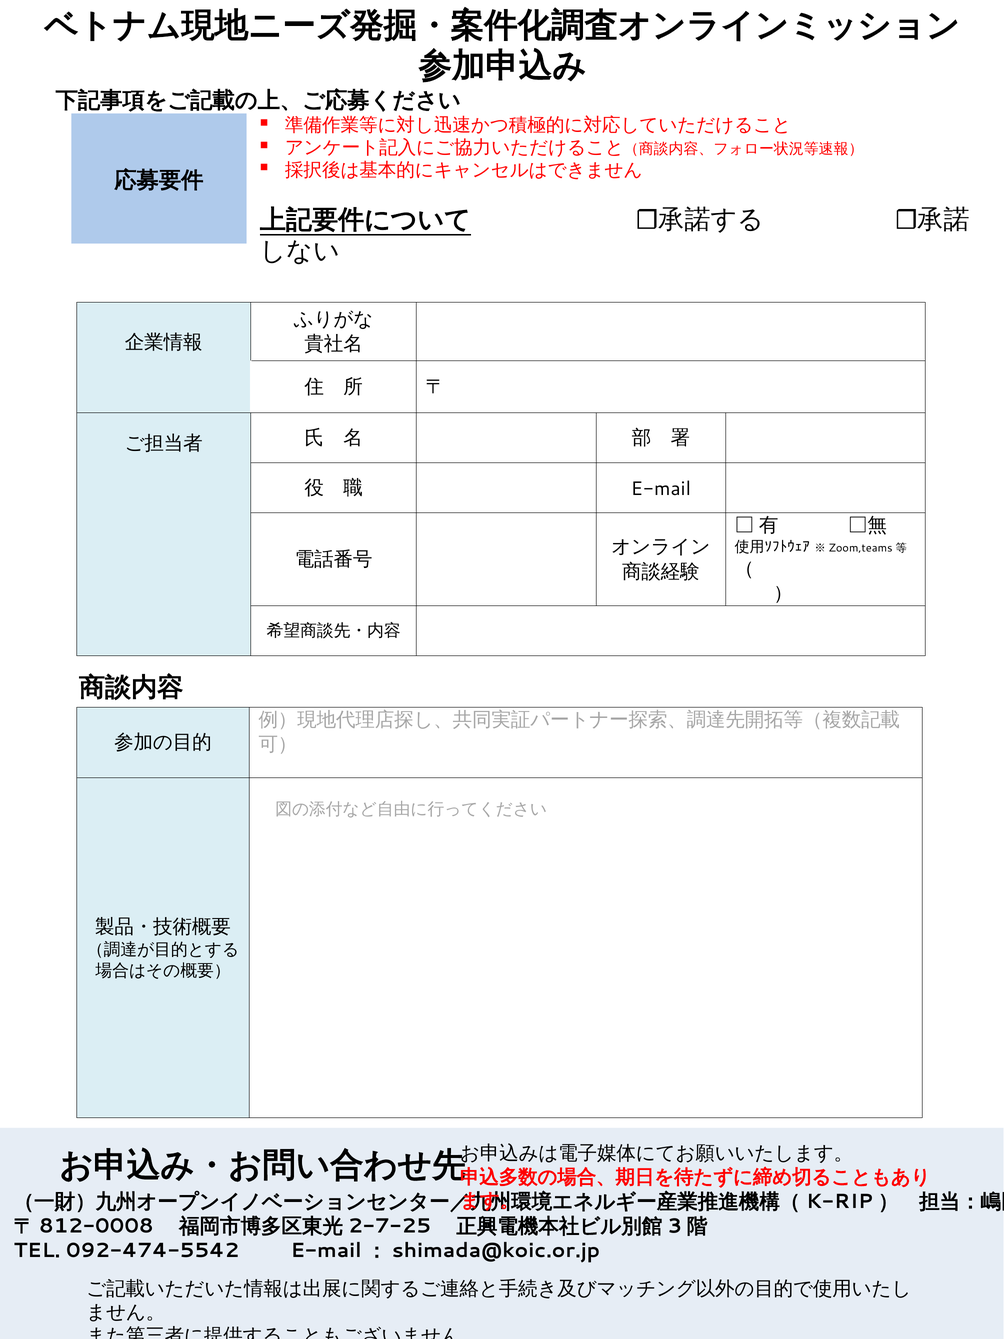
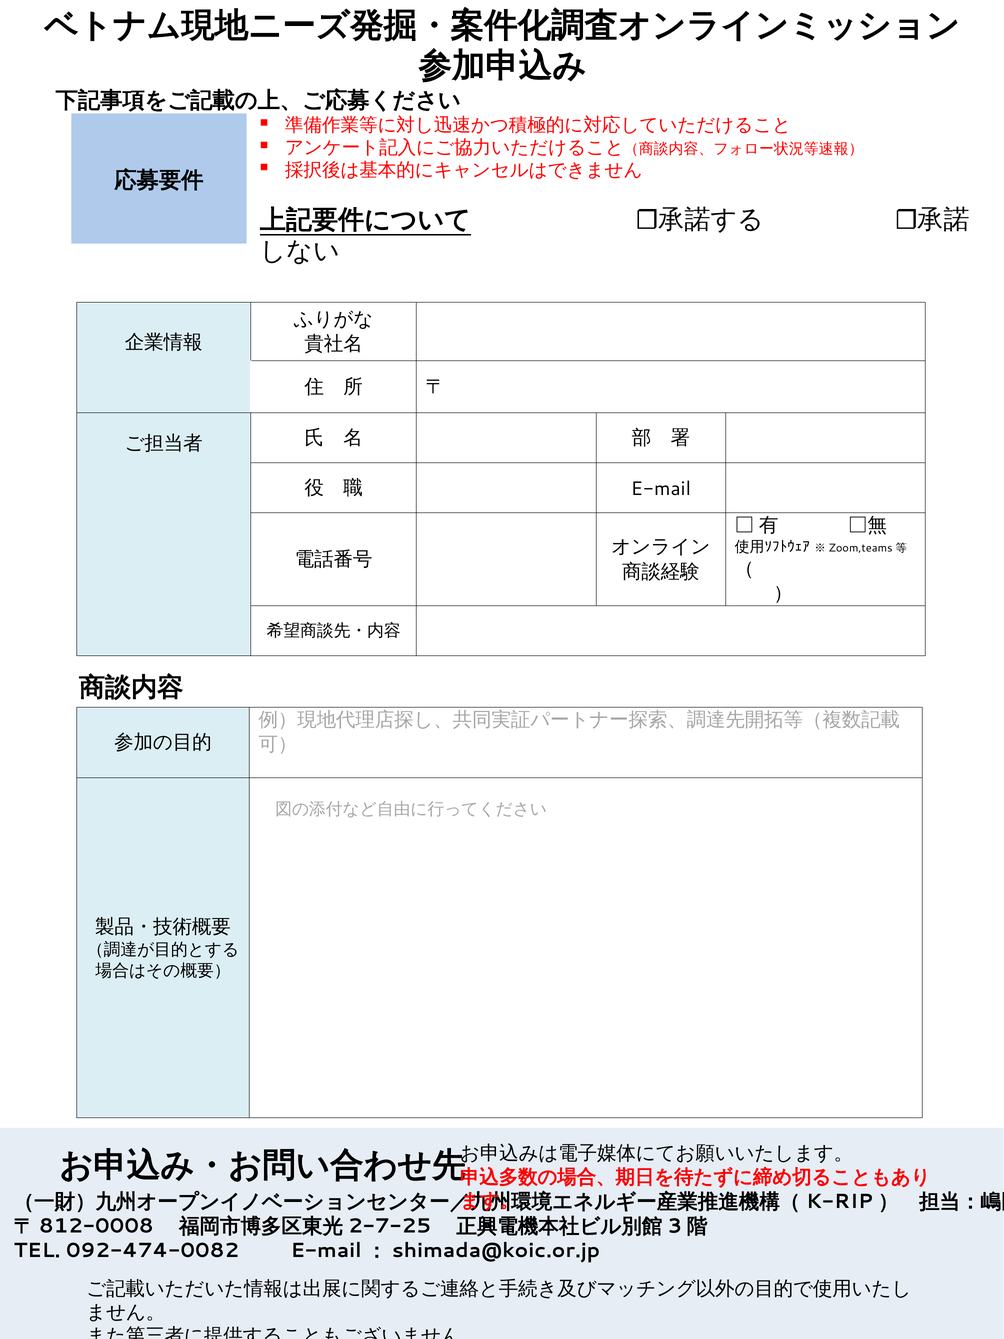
092-474-5542: 092-474-5542 -> 092-474-0082
